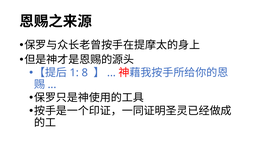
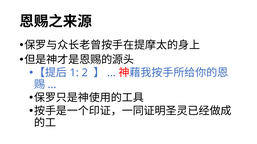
8: 8 -> 2
